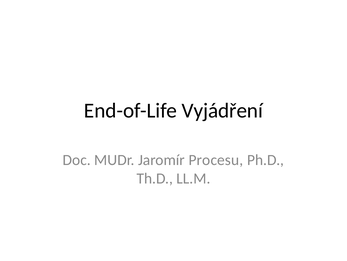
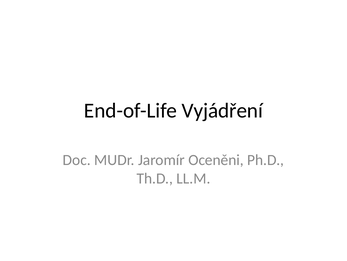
Procesu: Procesu -> Oceněni
